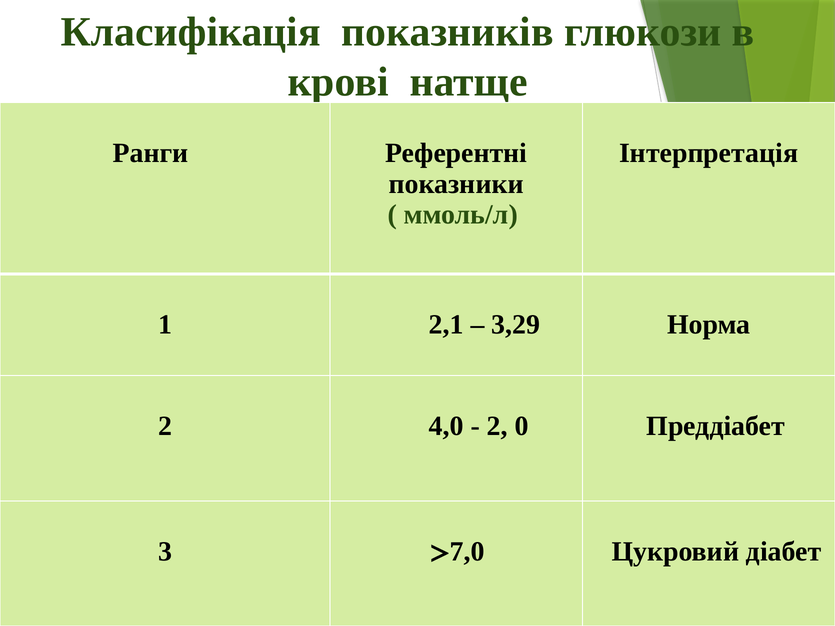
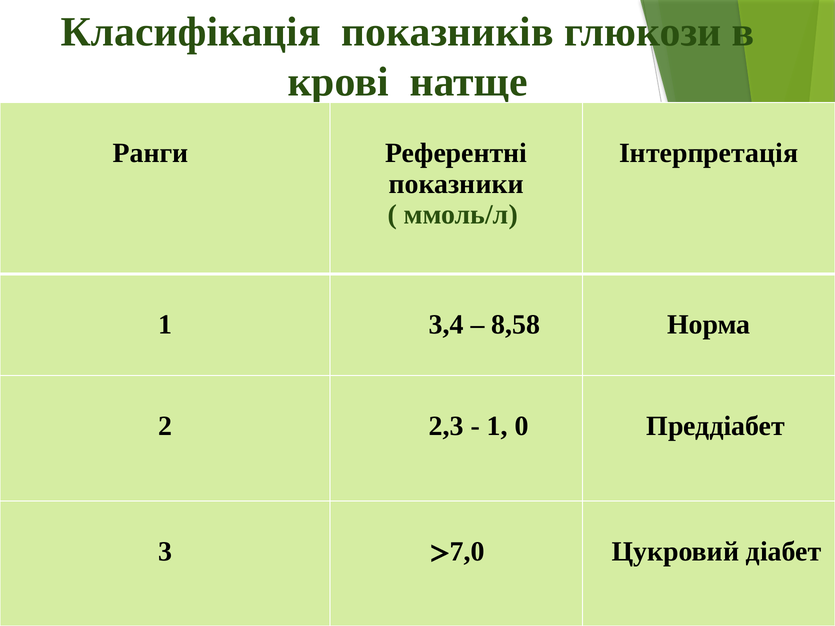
2,1: 2,1 -> 3,4
3,29: 3,29 -> 8,58
4,0: 4,0 -> 2,3
2 at (497, 426): 2 -> 1
